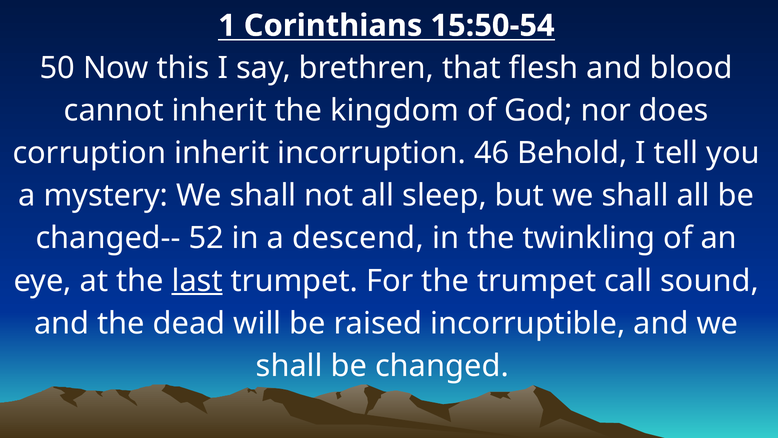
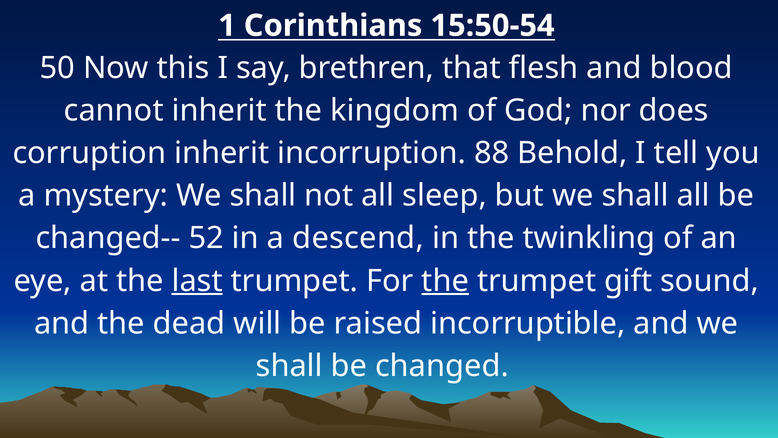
46: 46 -> 88
the at (445, 281) underline: none -> present
call: call -> gift
